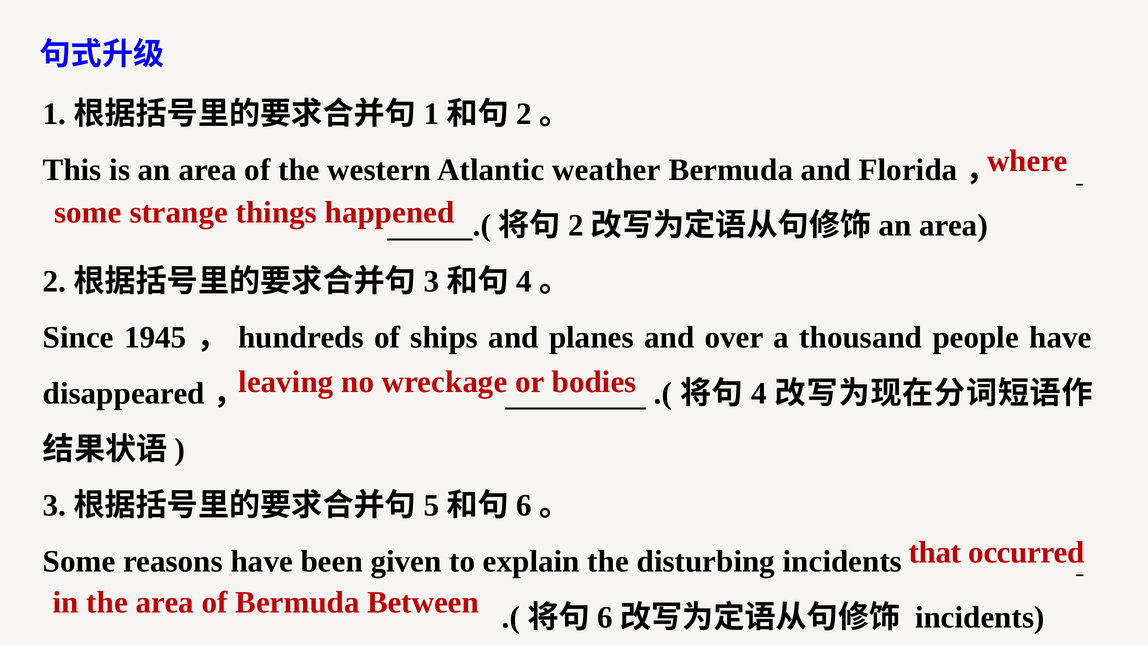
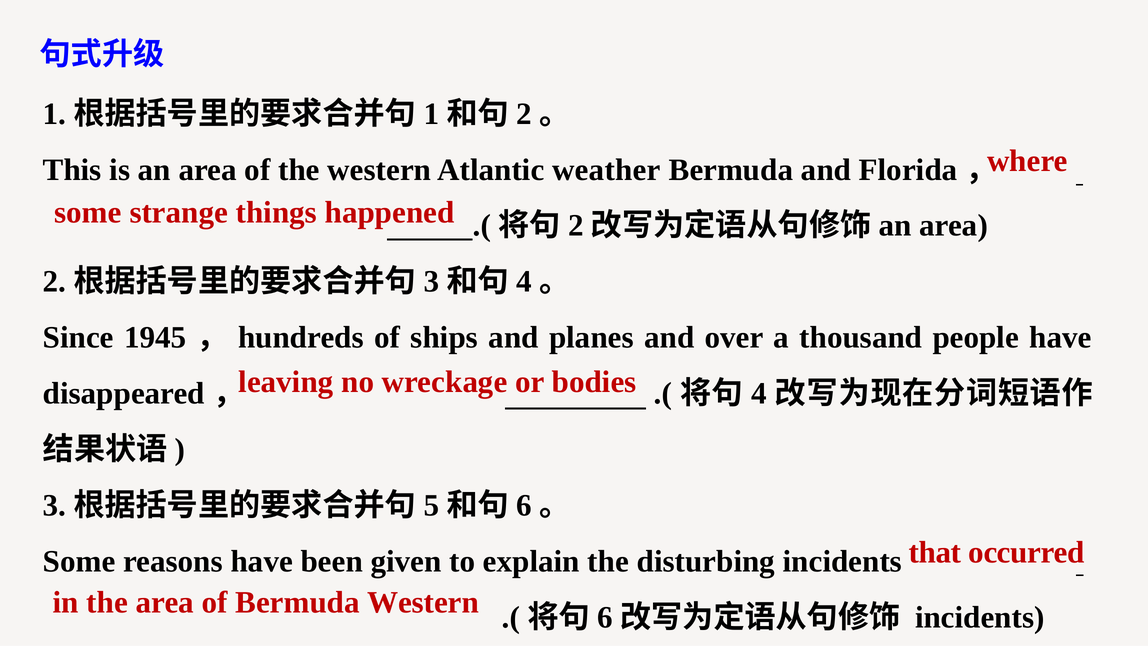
Bermuda Between: Between -> Western
